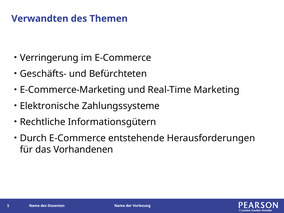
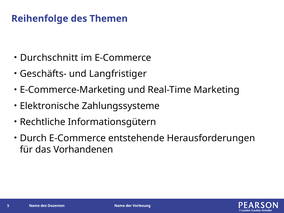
Verwandten: Verwandten -> Reihenfolge
Verringerung: Verringerung -> Durchschnitt
Befürchteten: Befürchteten -> Langfristiger
